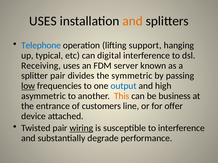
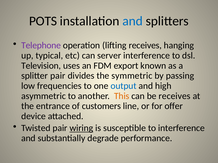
USES at (43, 21): USES -> POTS
and at (133, 21) colour: orange -> blue
Telephone colour: blue -> purple
lifting support: support -> receives
digital: digital -> server
Receiving: Receiving -> Television
server: server -> export
low underline: present -> none
be business: business -> receives
